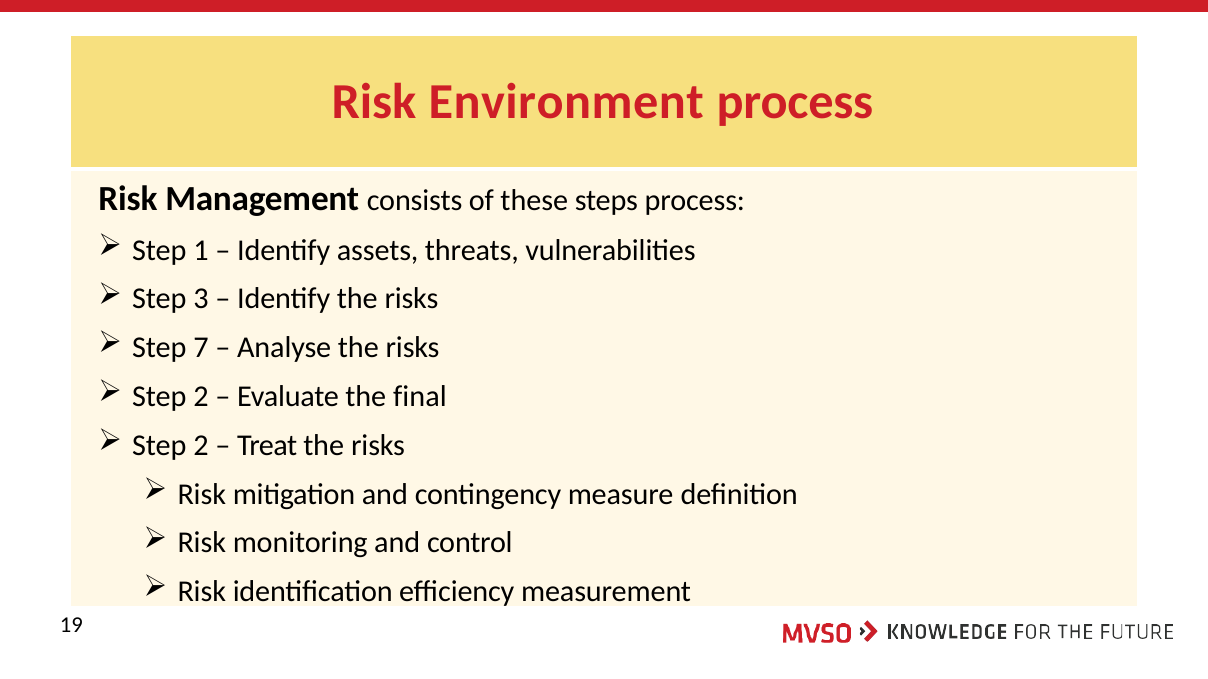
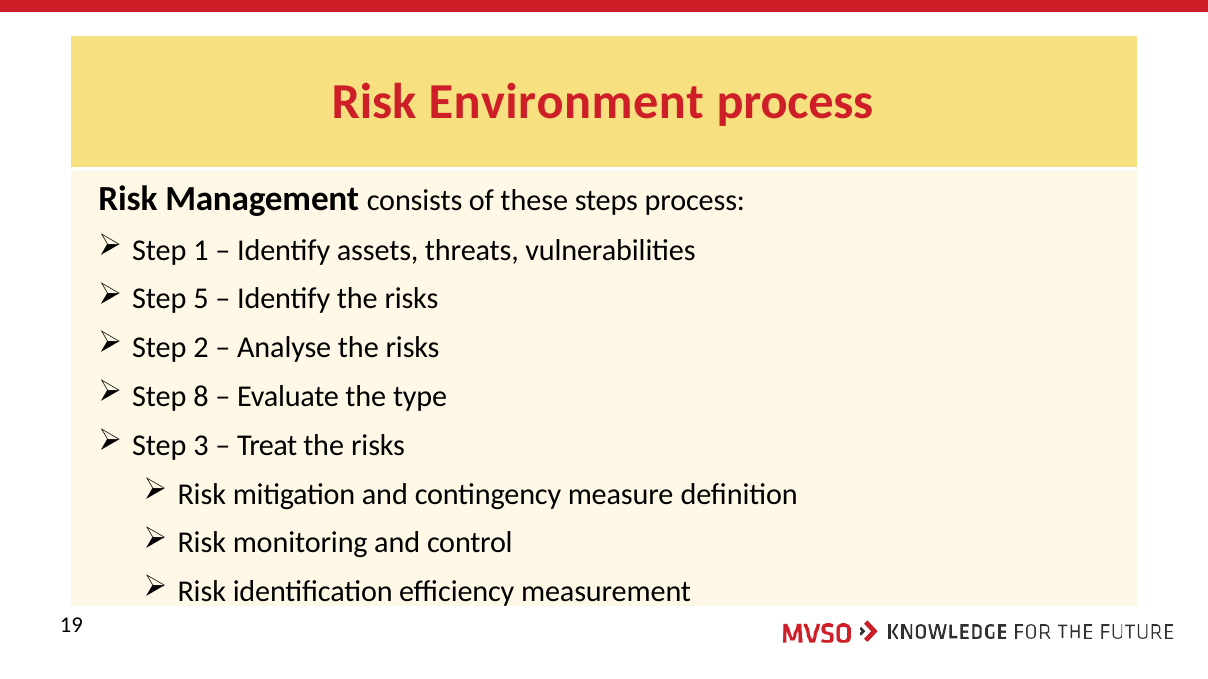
3: 3 -> 5
7: 7 -> 2
2 at (201, 397): 2 -> 8
final: final -> type
2 at (201, 446): 2 -> 3
